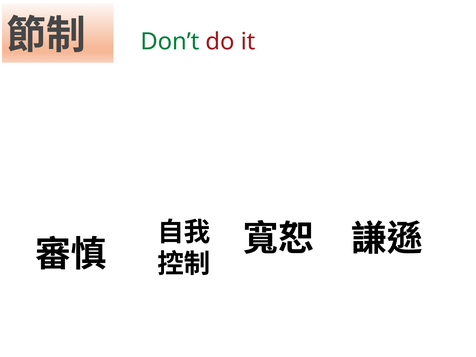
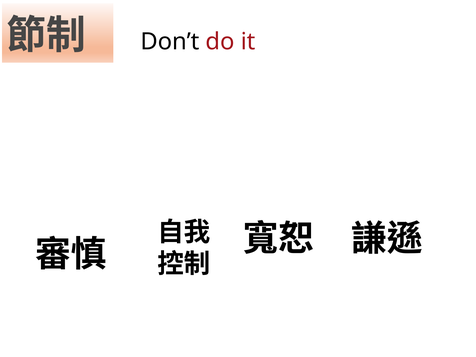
Don’t colour: green -> black
